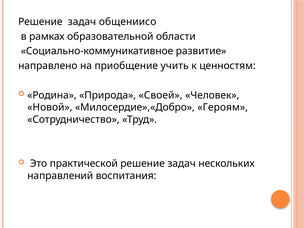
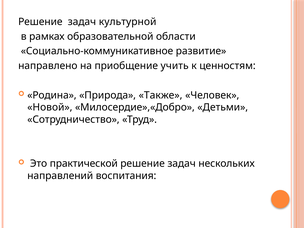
общениисо: общениисо -> культурной
Своей: Своей -> Также
Героям: Героям -> Детьми
